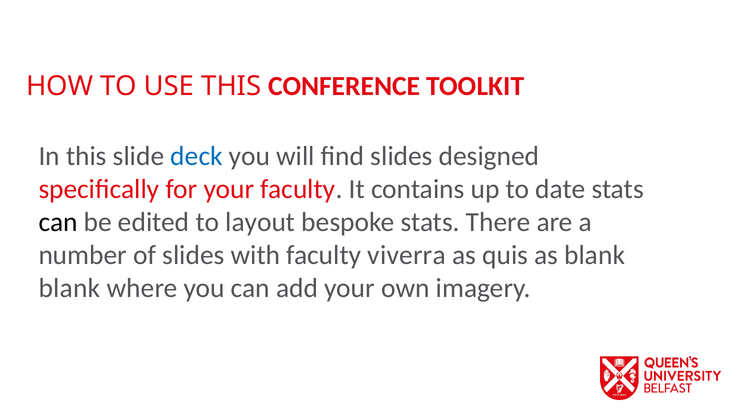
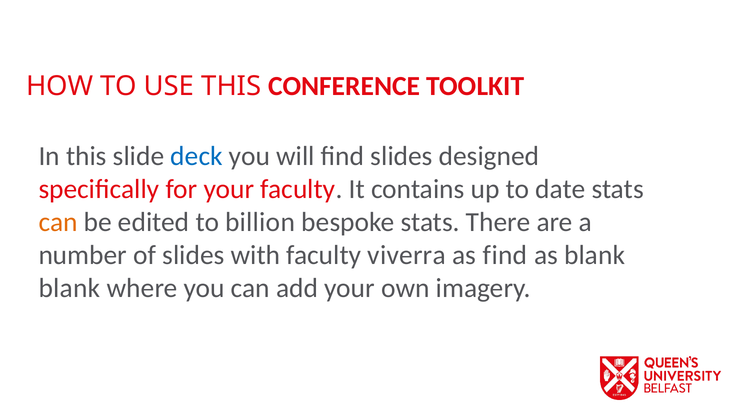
can at (58, 222) colour: black -> orange
layout: layout -> billion
as quis: quis -> find
